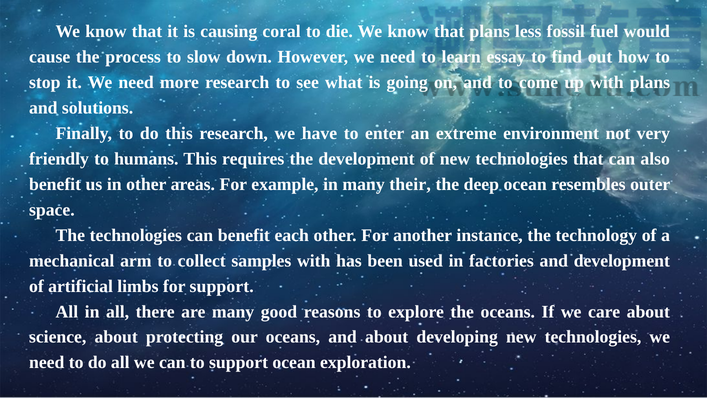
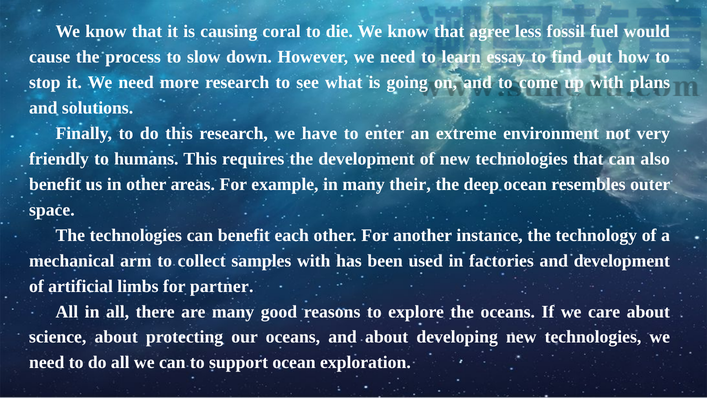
that plans: plans -> agree
for support: support -> partner
